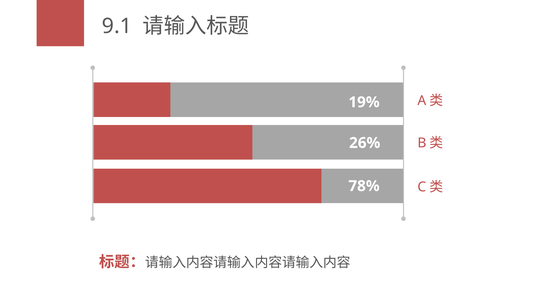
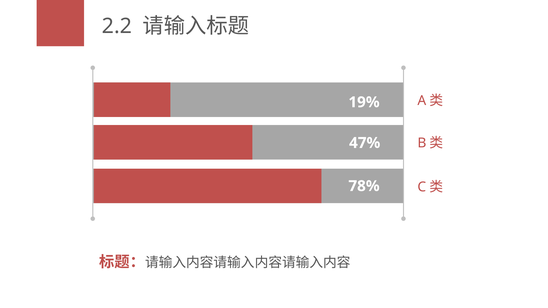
9.1: 9.1 -> 2.2
26%: 26% -> 47%
